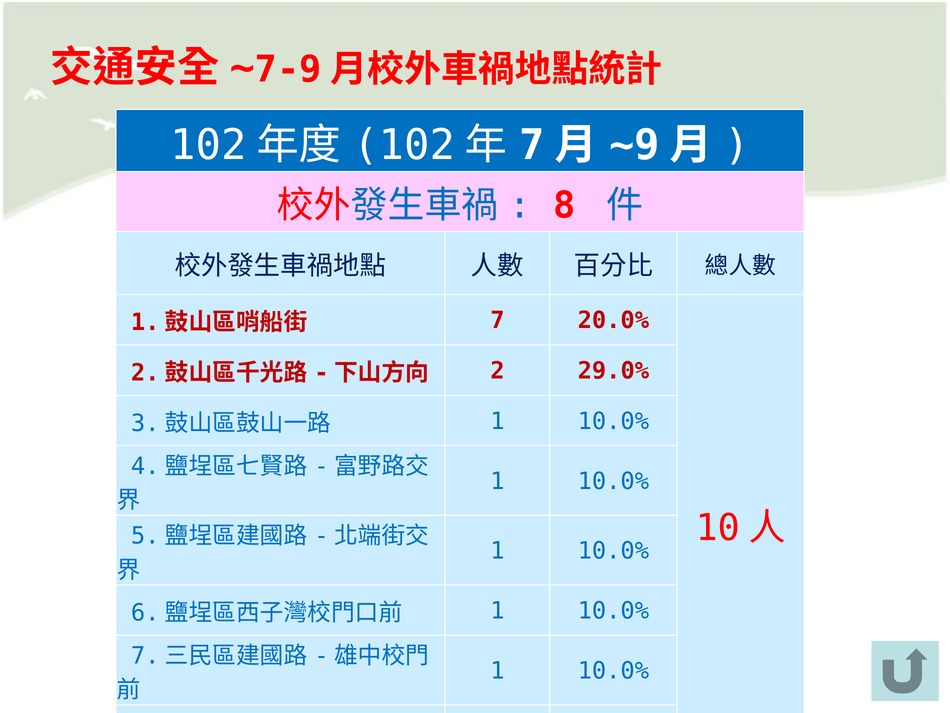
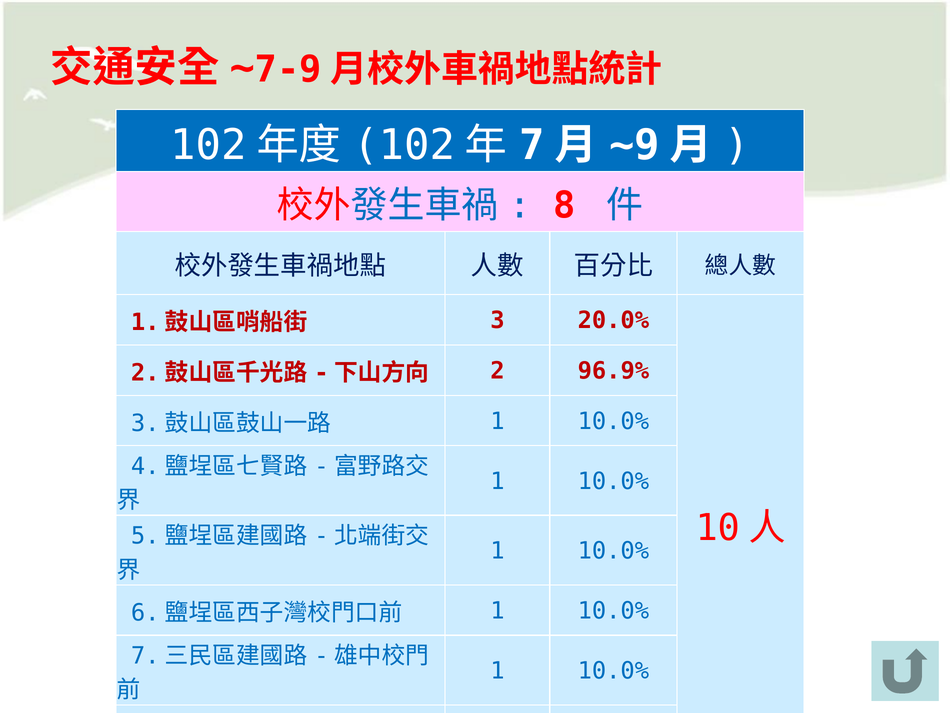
7: 7 -> 3
29.0%: 29.0% -> 96.9%
